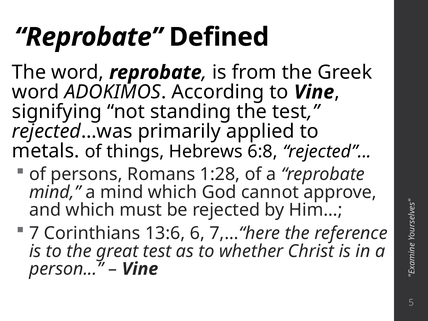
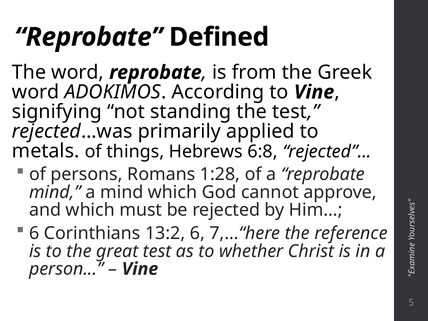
7 at (34, 233): 7 -> 6
13:6: 13:6 -> 13:2
